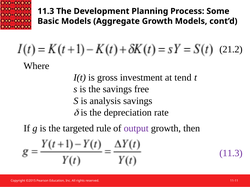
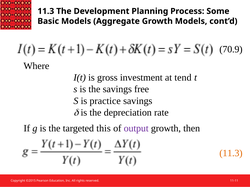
21.2: 21.2 -> 70.9
analysis: analysis -> practice
rule: rule -> this
11.3 at (231, 154) colour: purple -> orange
